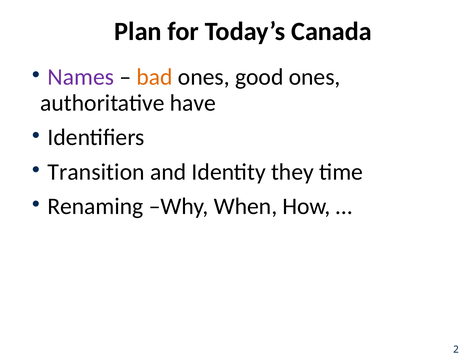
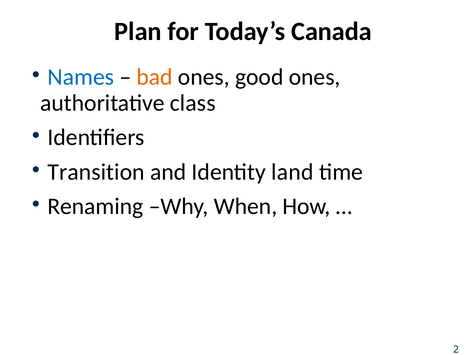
Names colour: purple -> blue
have: have -> class
they: they -> land
